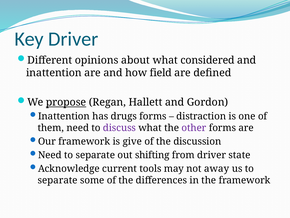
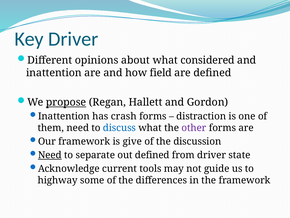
drugs: drugs -> crash
discuss colour: purple -> blue
Need at (50, 155) underline: none -> present
out shifting: shifting -> defined
away: away -> guide
separate at (58, 180): separate -> highway
